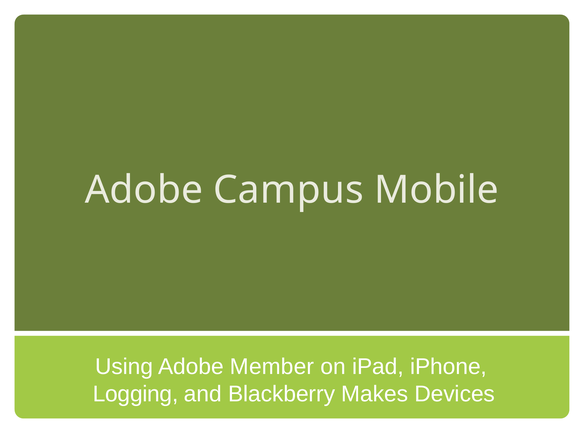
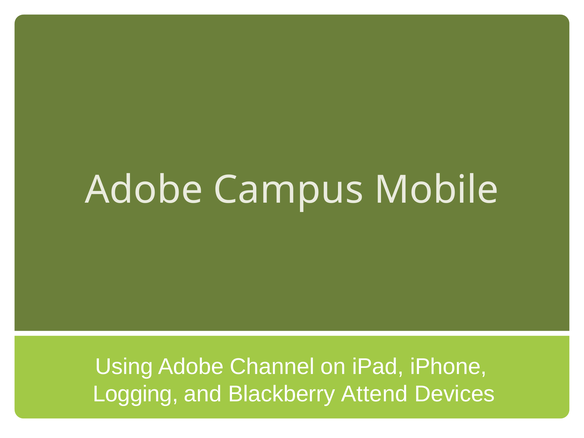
Member: Member -> Channel
Makes: Makes -> Attend
